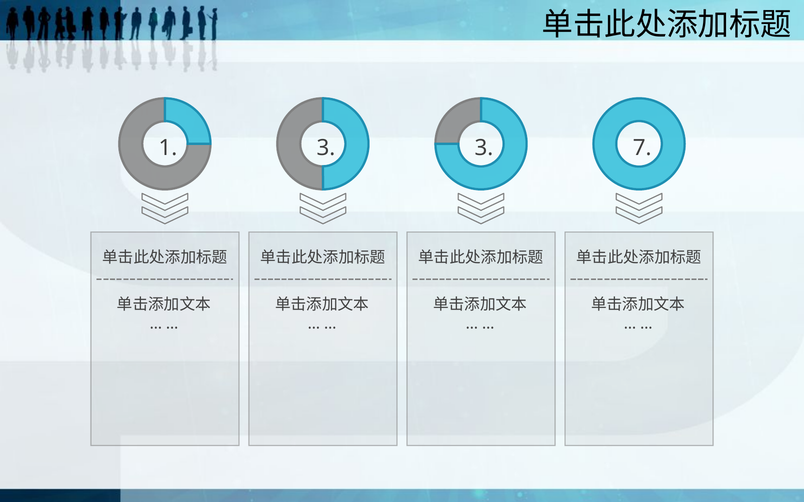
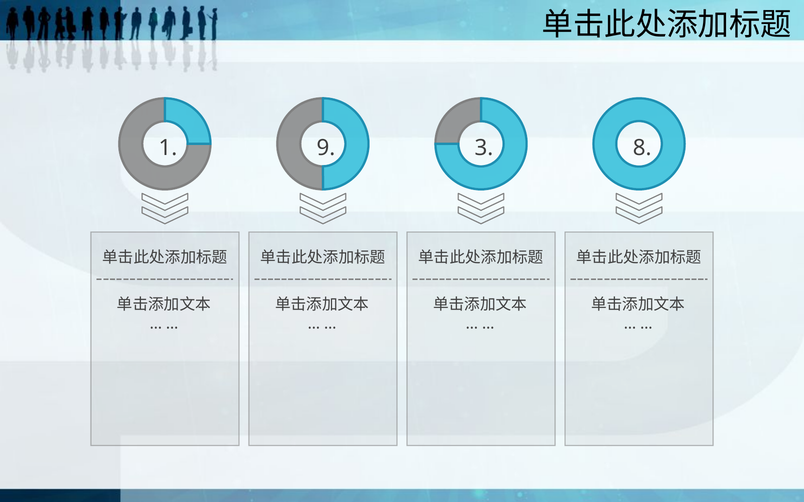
1 3: 3 -> 9
7: 7 -> 8
